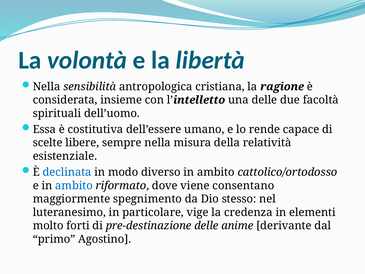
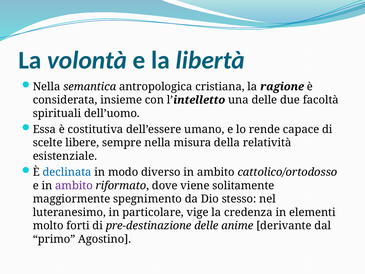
sensibilità: sensibilità -> semantica
ambito at (74, 185) colour: blue -> purple
consentano: consentano -> solitamente
